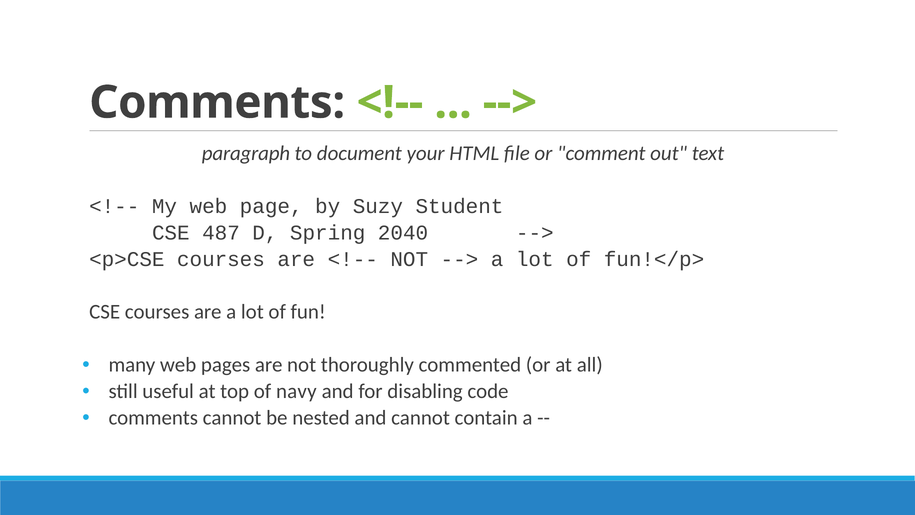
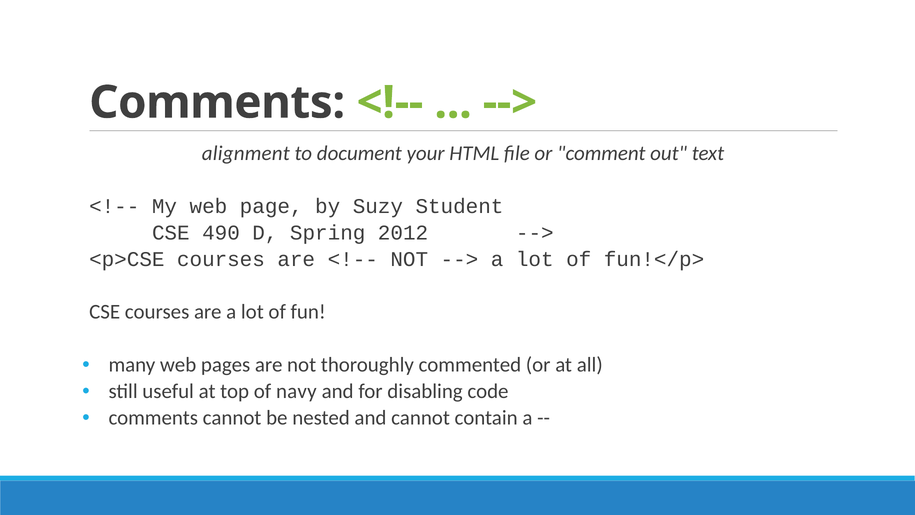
paragraph: paragraph -> alignment
487: 487 -> 490
2040: 2040 -> 2012
